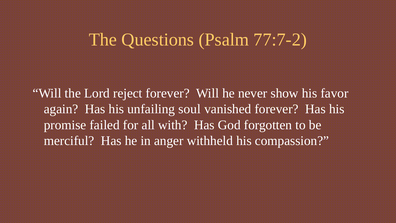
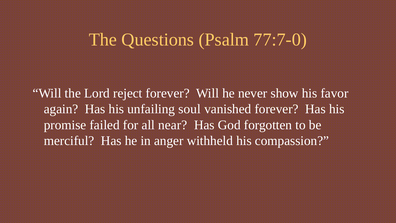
77:7-2: 77:7-2 -> 77:7-0
with: with -> near
